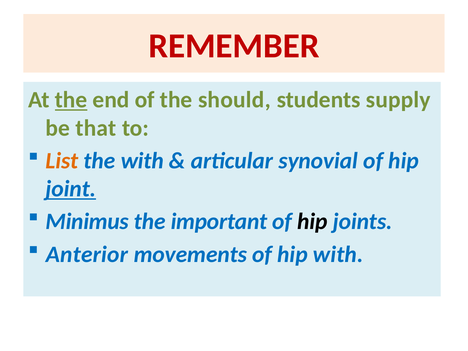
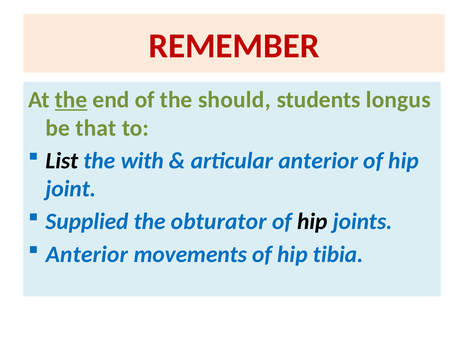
supply: supply -> longus
List colour: orange -> black
articular synovial: synovial -> anterior
joint underline: present -> none
Minimus: Minimus -> Supplied
important: important -> obturator
hip with: with -> tibia
